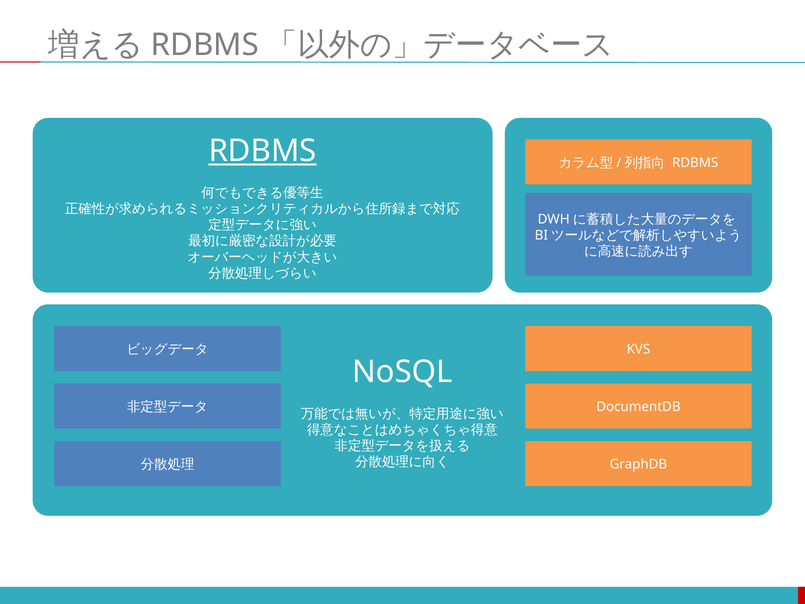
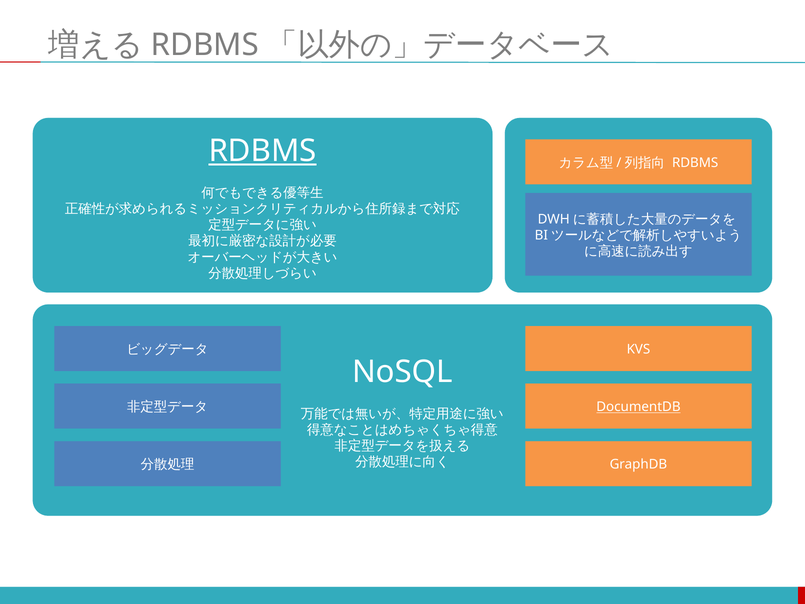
DocumentDB underline: none -> present
